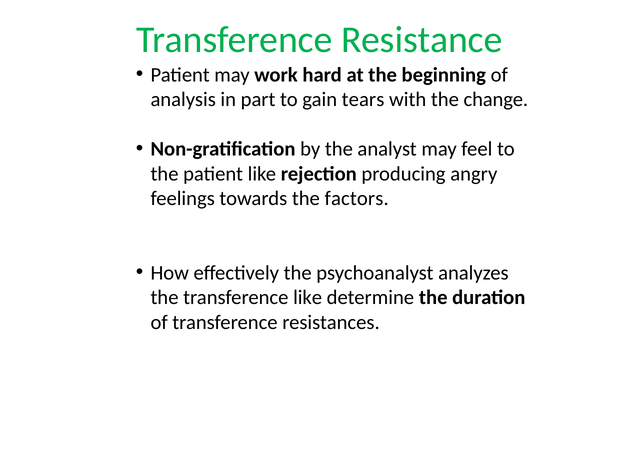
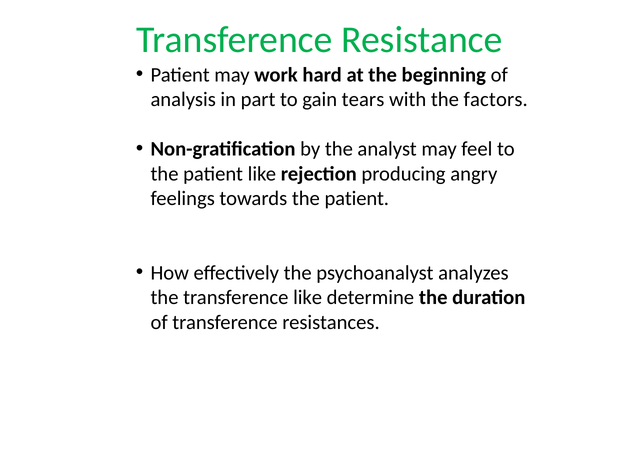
change: change -> factors
towards the factors: factors -> patient
